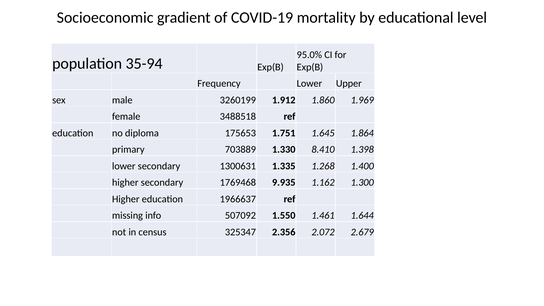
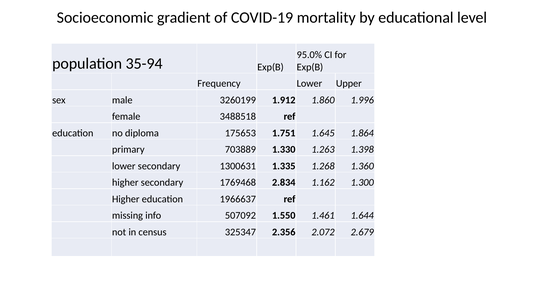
1.969: 1.969 -> 1.996
8.410: 8.410 -> 1.263
1.400: 1.400 -> 1.360
9.935: 9.935 -> 2.834
